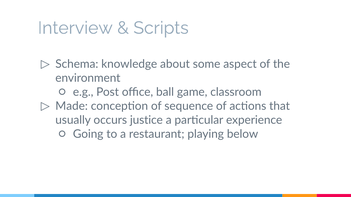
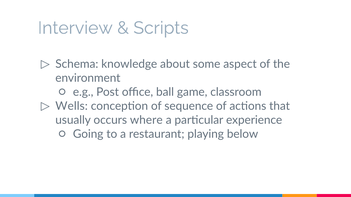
Made: Made -> Wells
justice: justice -> where
